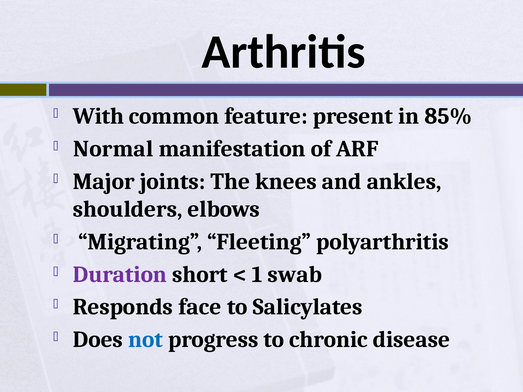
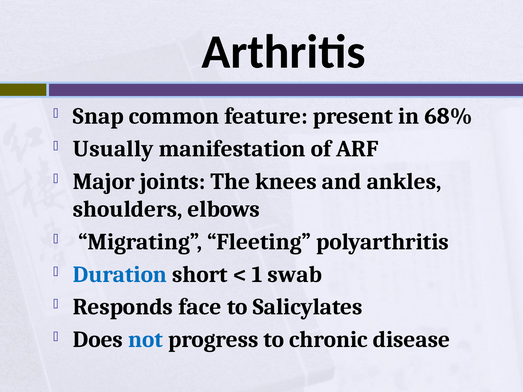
With: With -> Snap
85%: 85% -> 68%
Normal: Normal -> Usually
Duration colour: purple -> blue
